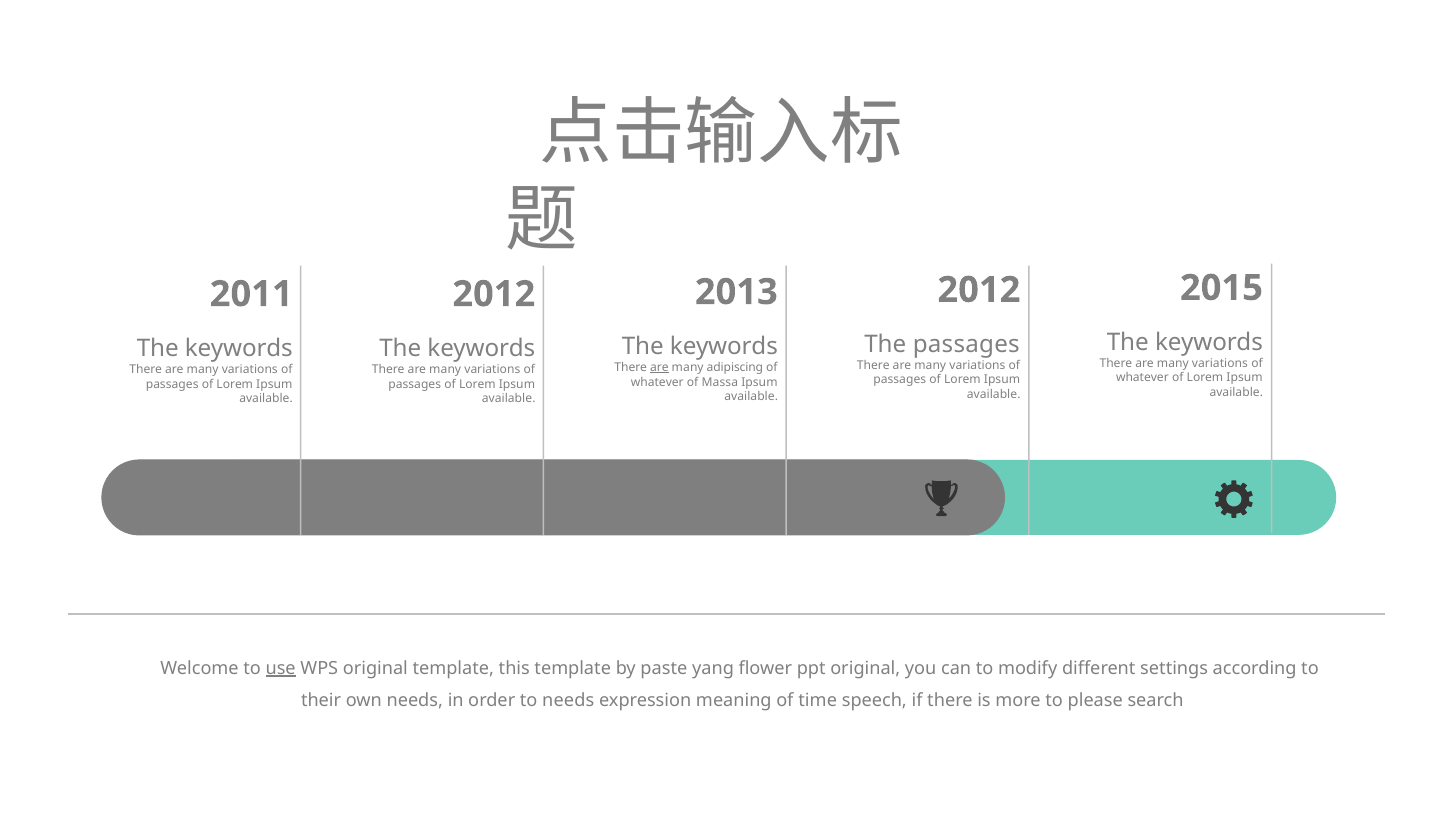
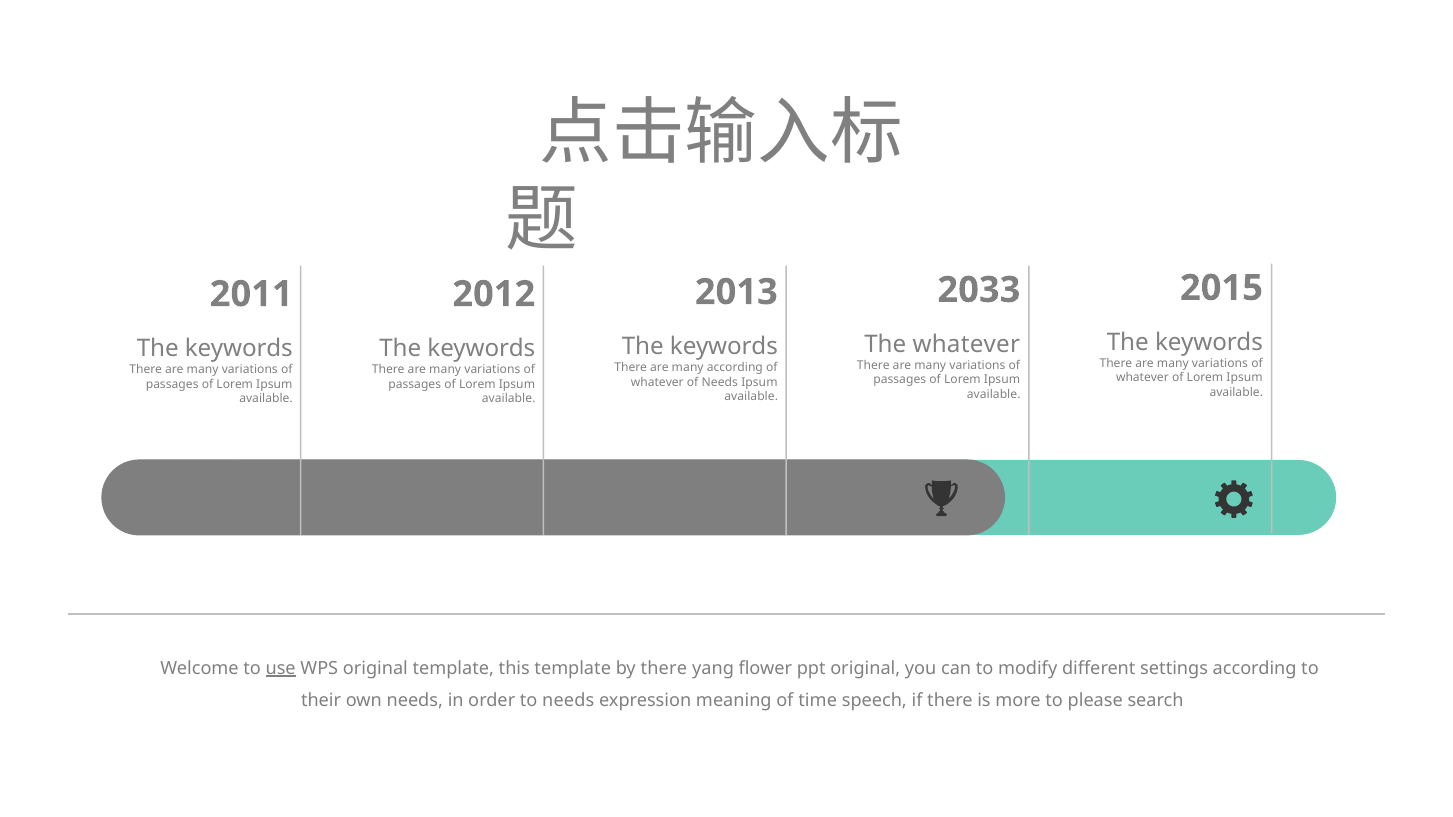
2012 at (979, 290): 2012 -> 2033
The passages: passages -> whatever
are at (659, 368) underline: present -> none
many adipiscing: adipiscing -> according
of Massa: Massa -> Needs
by paste: paste -> there
